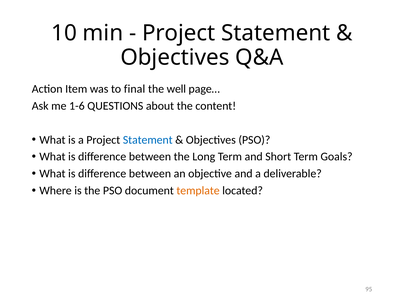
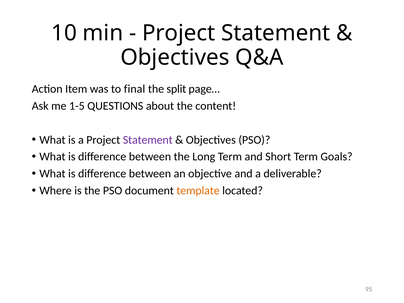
well: well -> split
1-6: 1-6 -> 1-5
Statement at (148, 140) colour: blue -> purple
